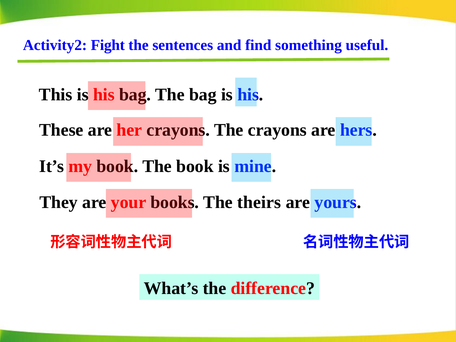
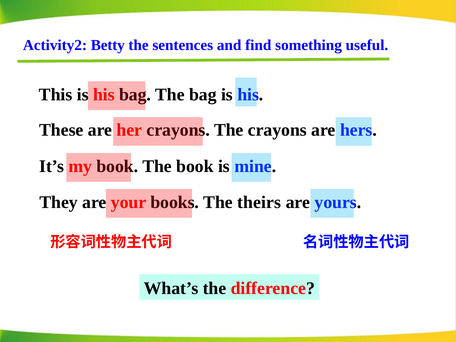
Fight: Fight -> Betty
